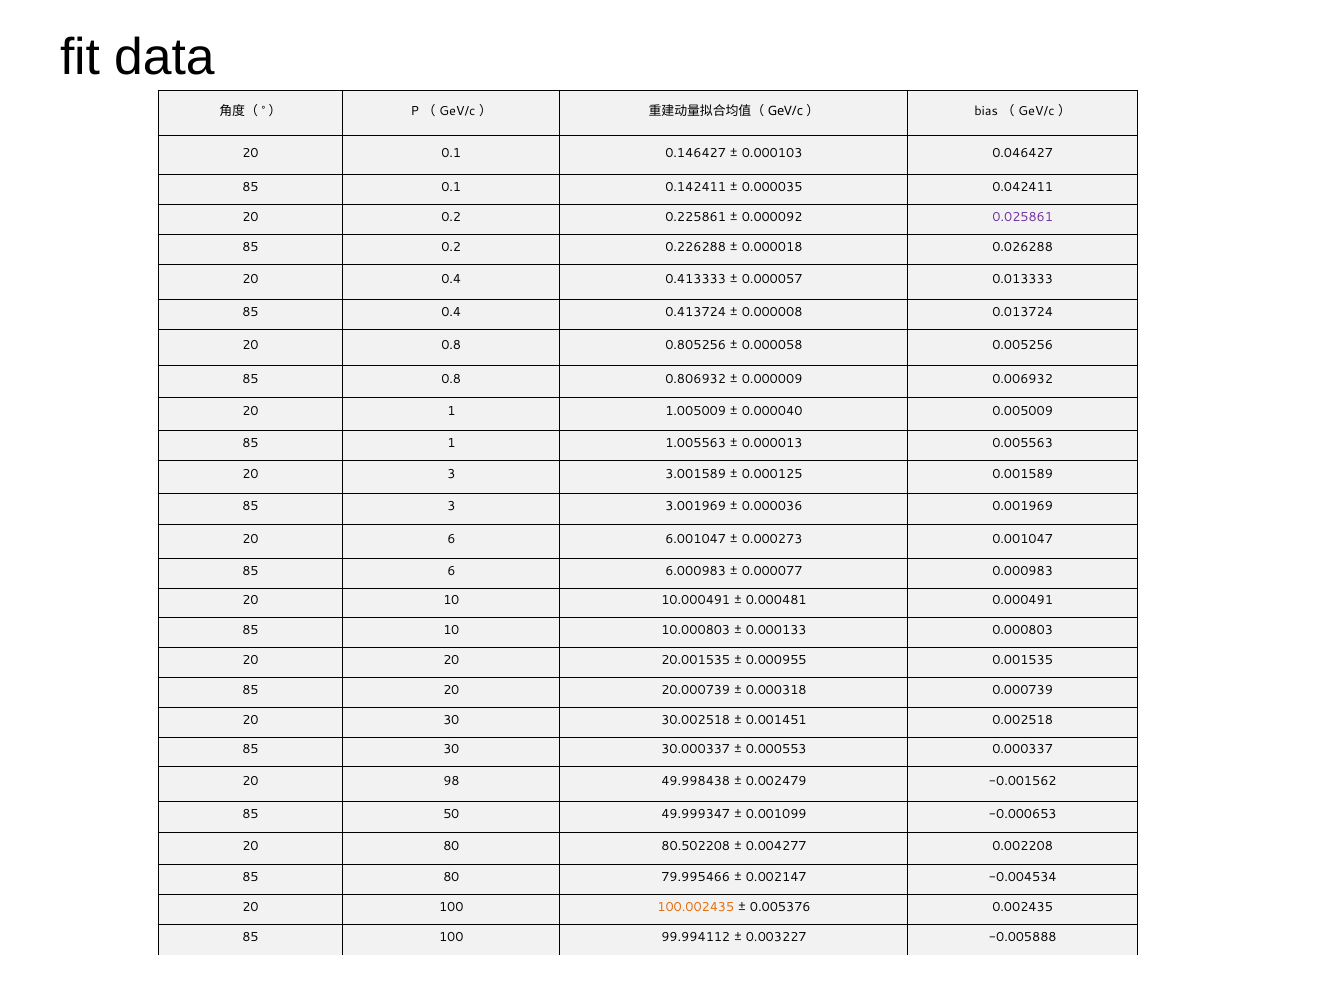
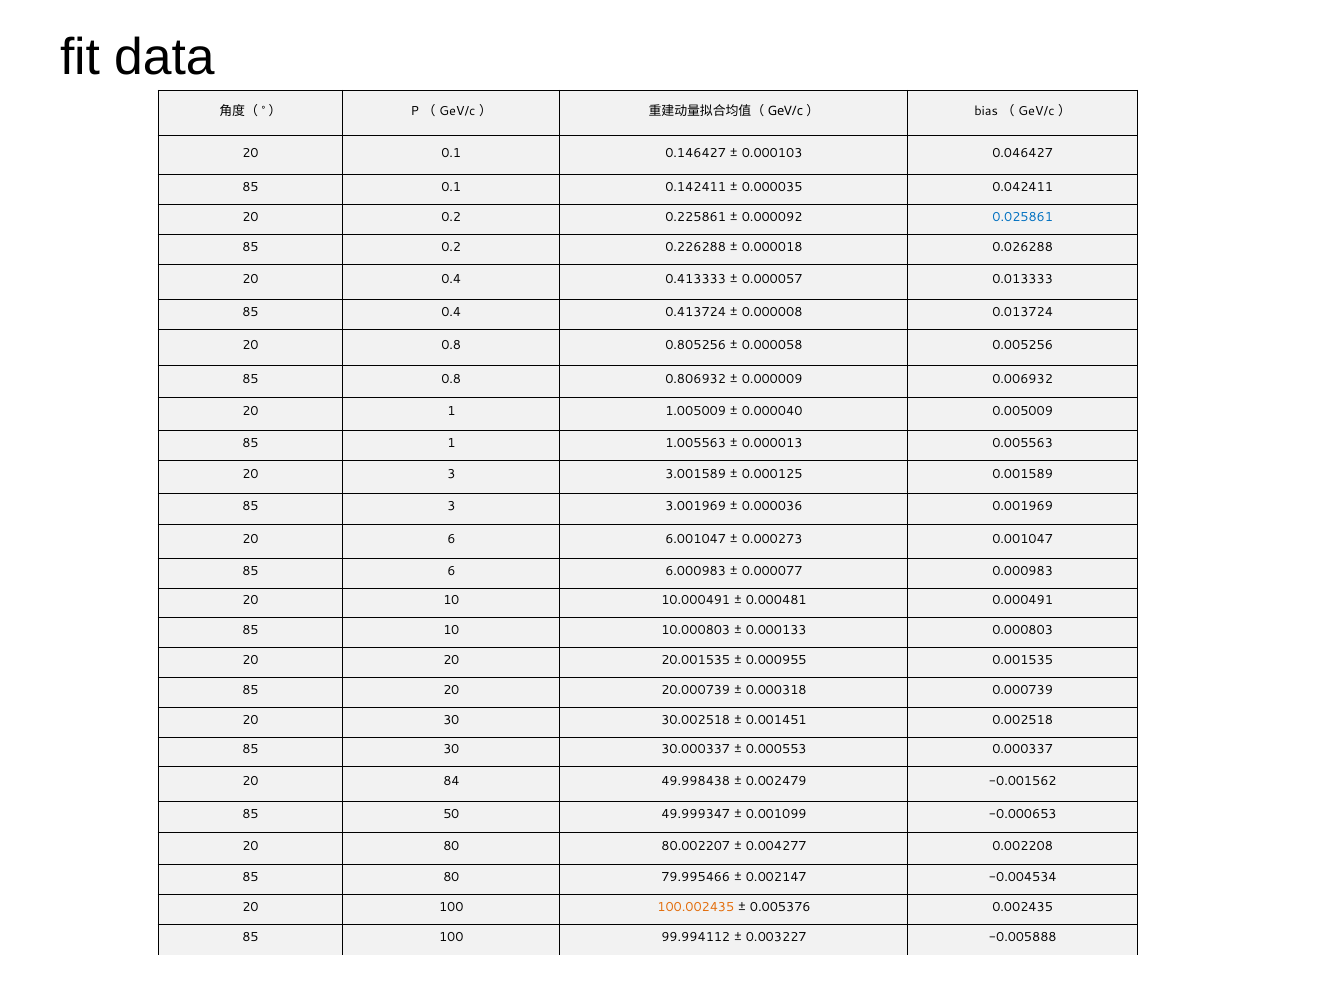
0.025861 colour: purple -> blue
98: 98 -> 84
80.502208: 80.502208 -> 80.002207
